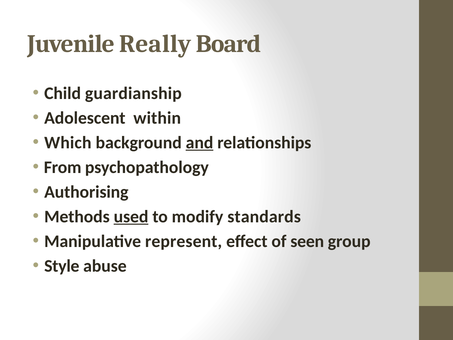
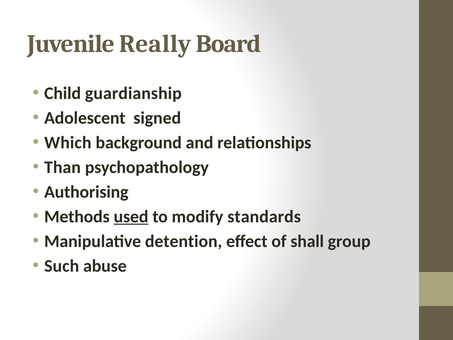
within: within -> signed
and underline: present -> none
From: From -> Than
represent: represent -> detention
seen: seen -> shall
Style: Style -> Such
